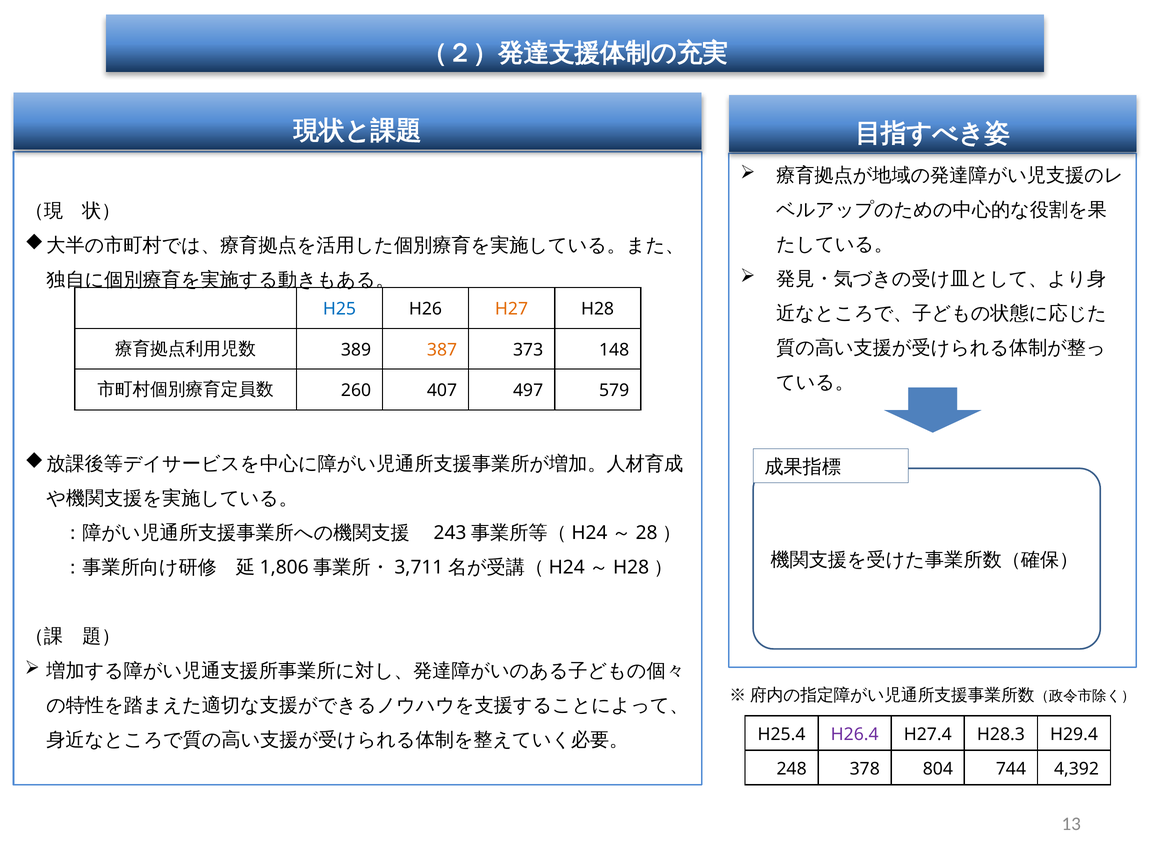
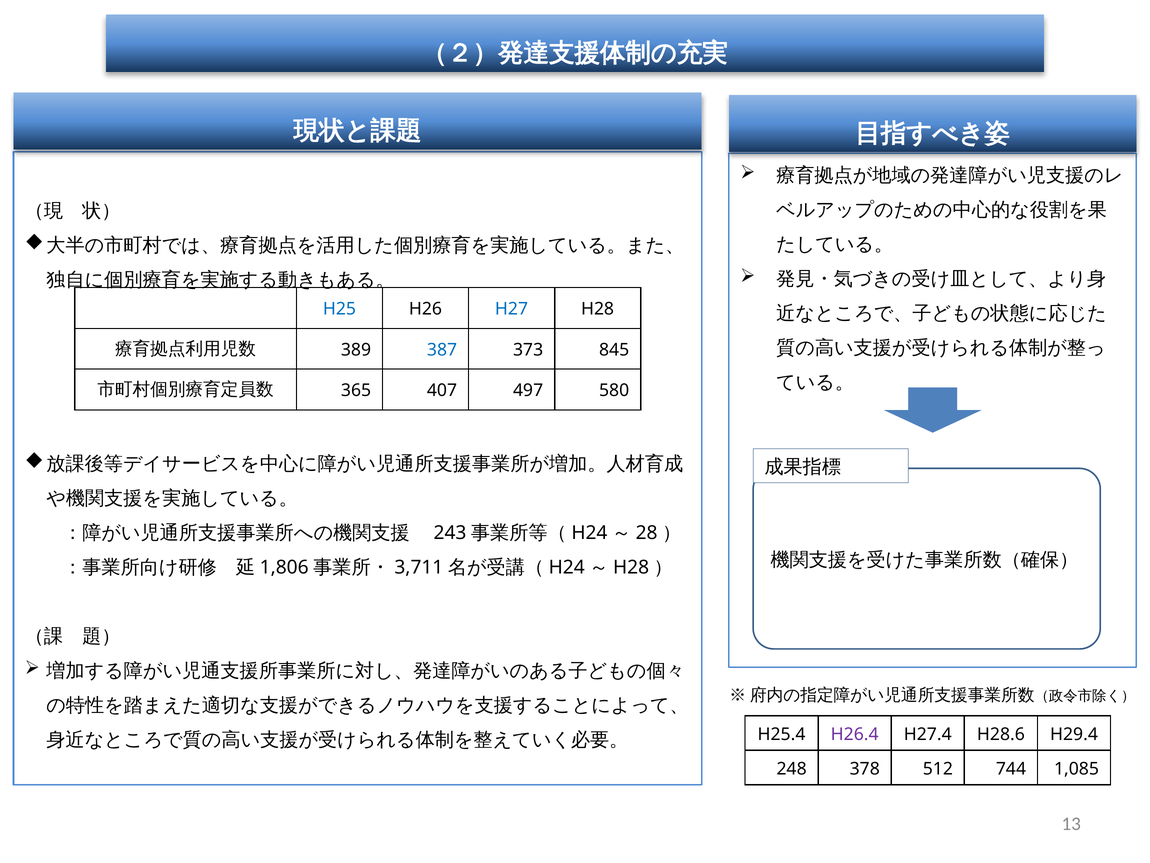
H27 colour: orange -> blue
387 colour: orange -> blue
148: 148 -> 845
260: 260 -> 365
579: 579 -> 580
H28.3: H28.3 -> H28.6
804: 804 -> 512
4,392: 4,392 -> 1,085
